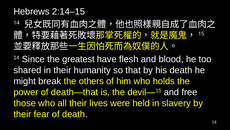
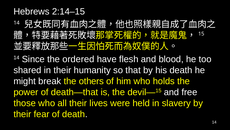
greatest: greatest -> ordered
